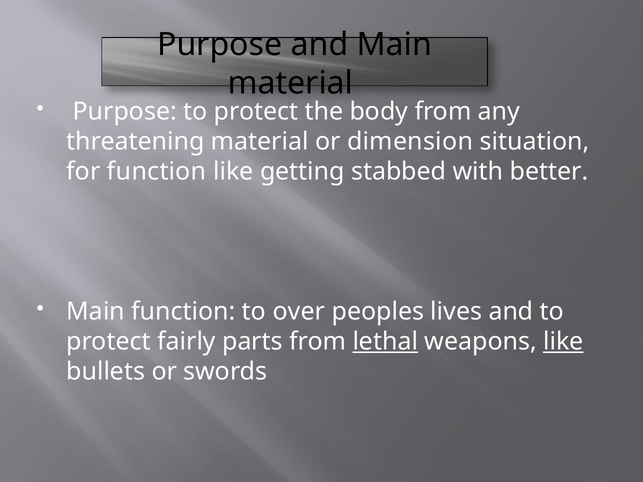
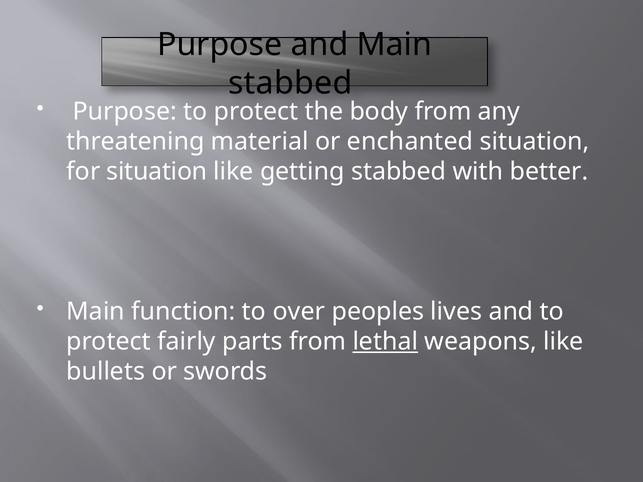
material at (291, 83): material -> stabbed
dimension: dimension -> enchanted
for function: function -> situation
like at (563, 342) underline: present -> none
